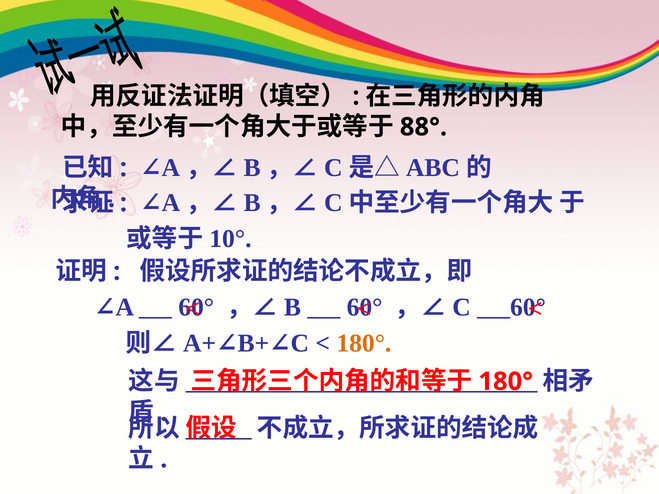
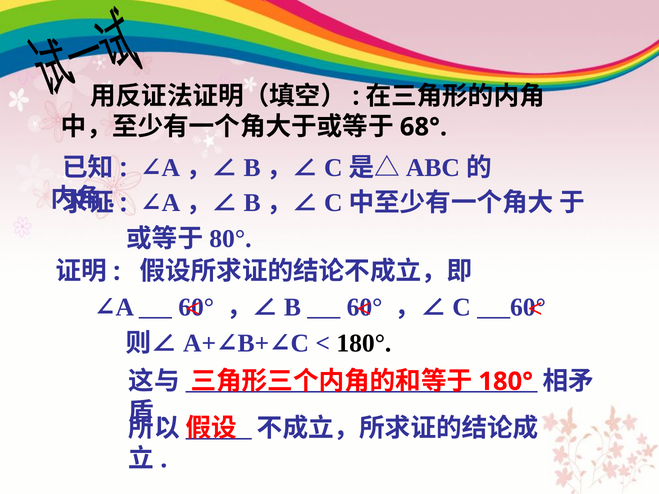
88°: 88° -> 68°
10°: 10° -> 80°
180° at (364, 343) colour: orange -> black
